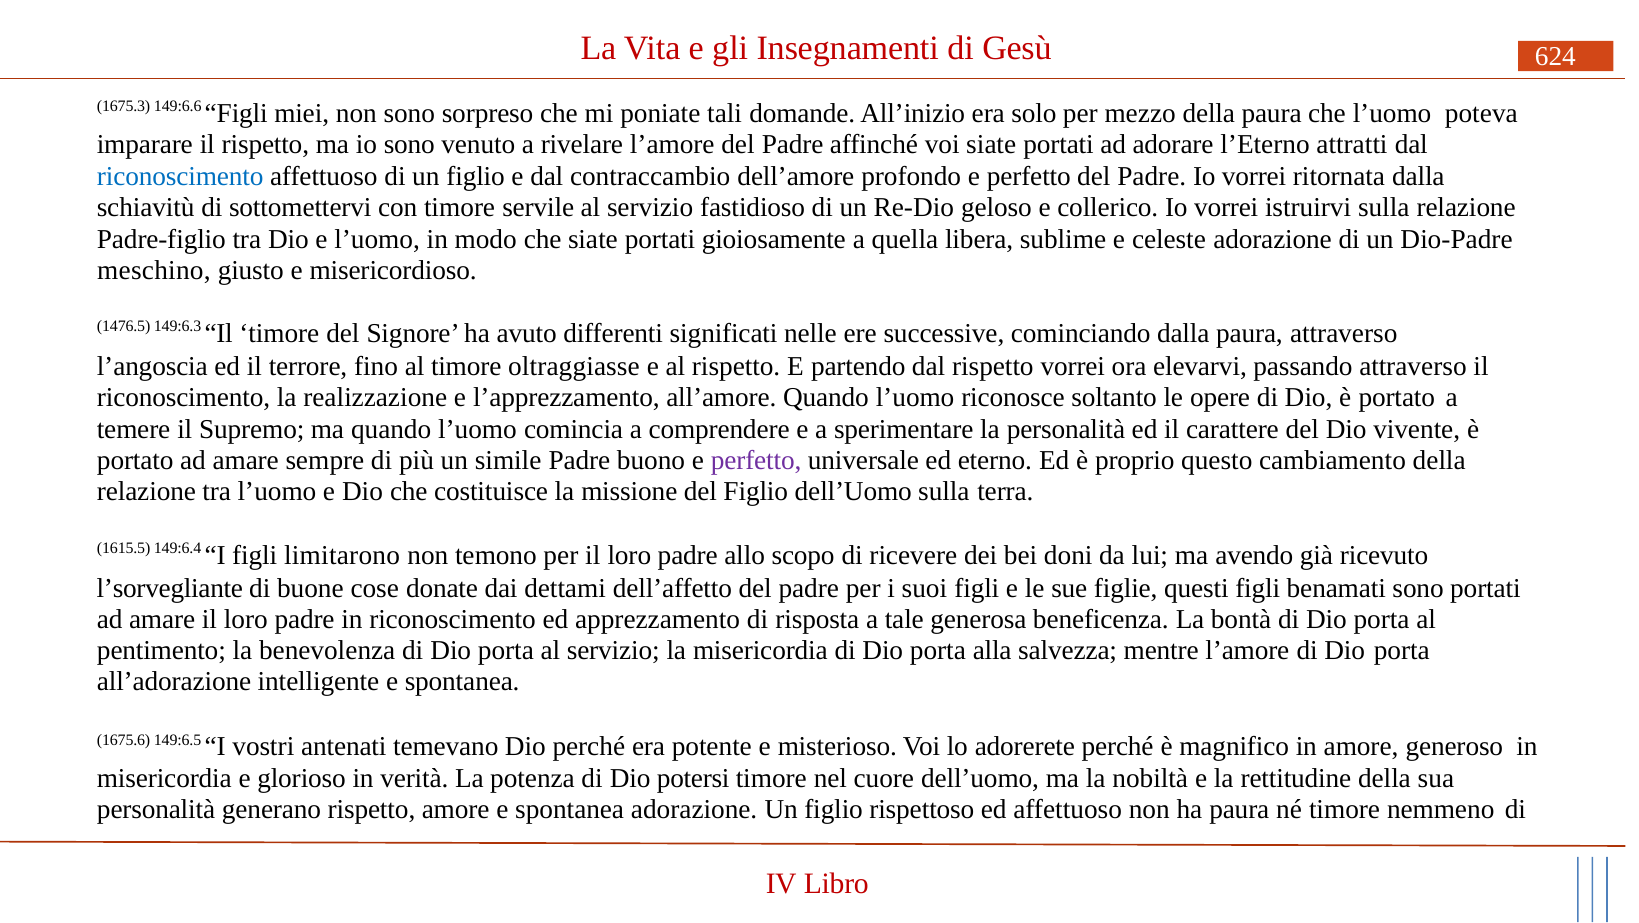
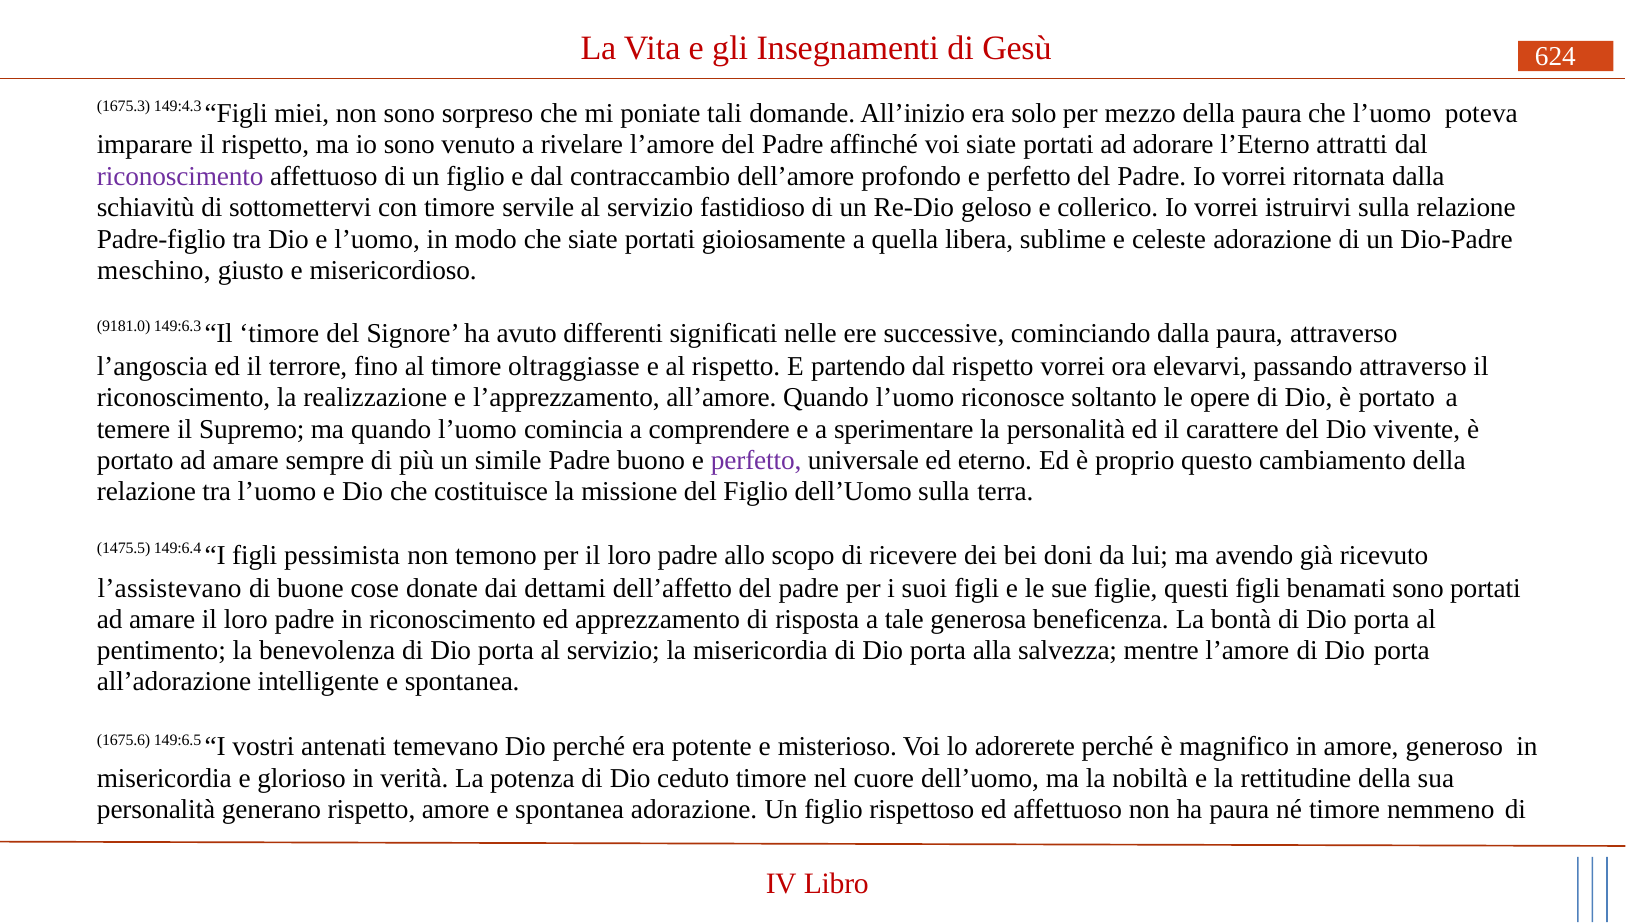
149:6.6: 149:6.6 -> 149:4.3
riconoscimento at (180, 176) colour: blue -> purple
1476.5: 1476.5 -> 9181.0
1615.5: 1615.5 -> 1475.5
limitarono: limitarono -> pessimista
l’sorvegliante: l’sorvegliante -> l’assistevano
potersi: potersi -> ceduto
